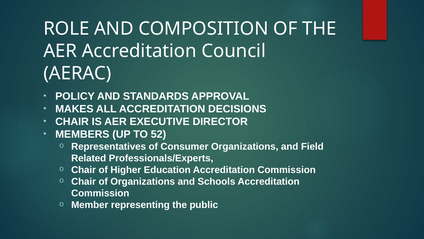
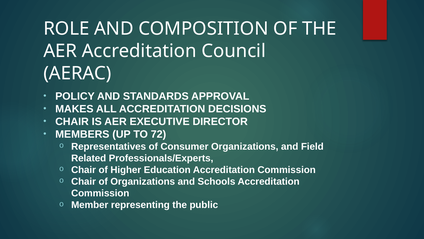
52: 52 -> 72
